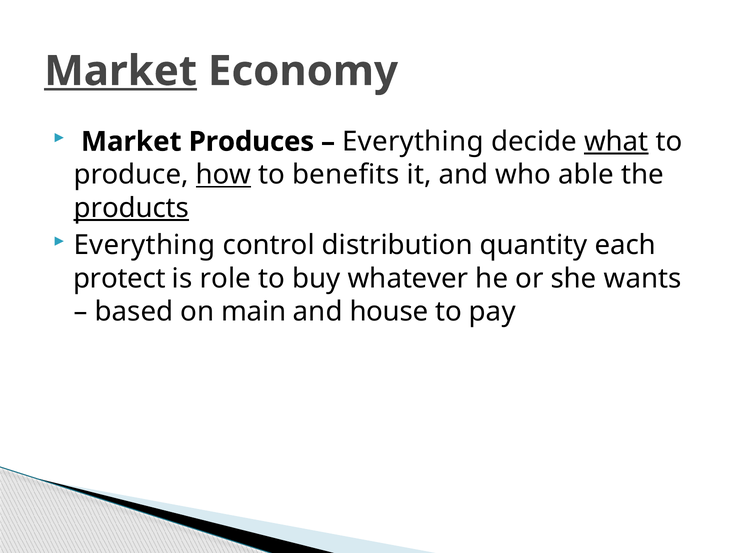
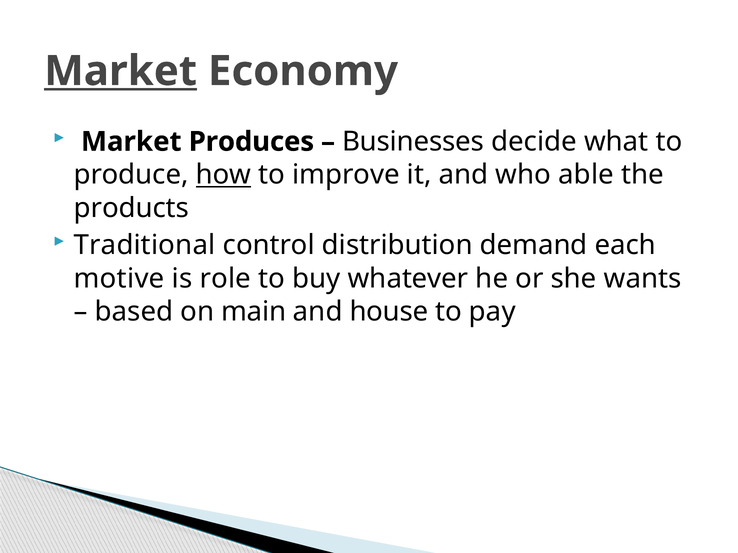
Everything at (413, 142): Everything -> Businesses
what underline: present -> none
benefits: benefits -> improve
products underline: present -> none
Everything at (145, 246): Everything -> Traditional
quantity: quantity -> demand
protect: protect -> motive
